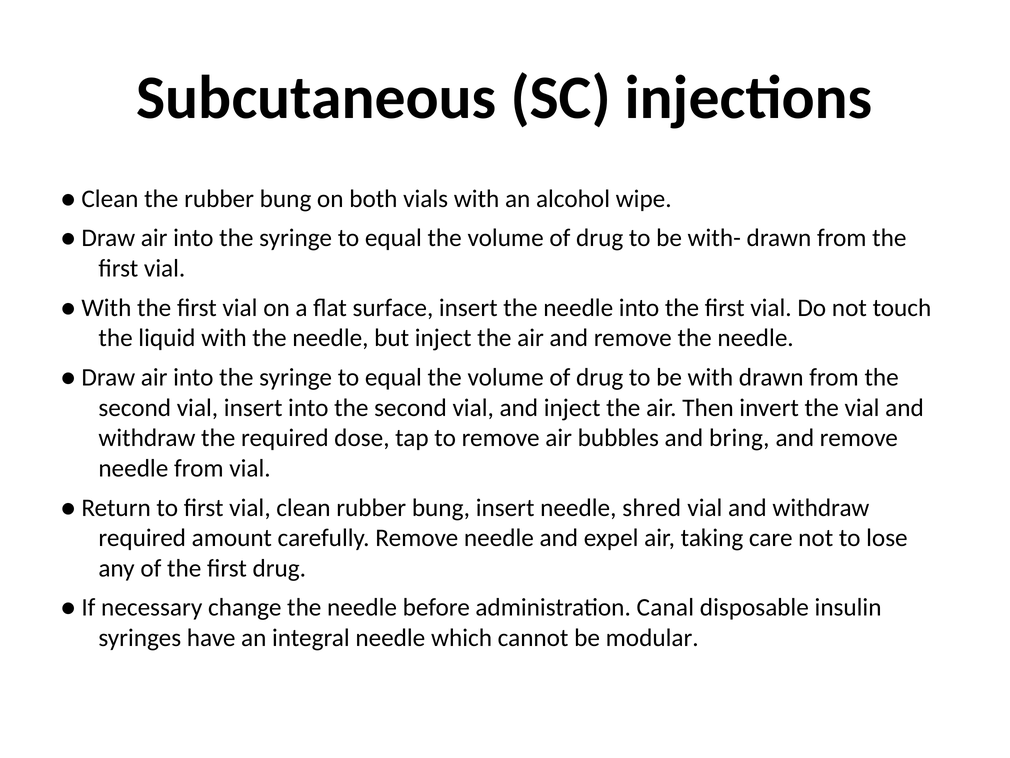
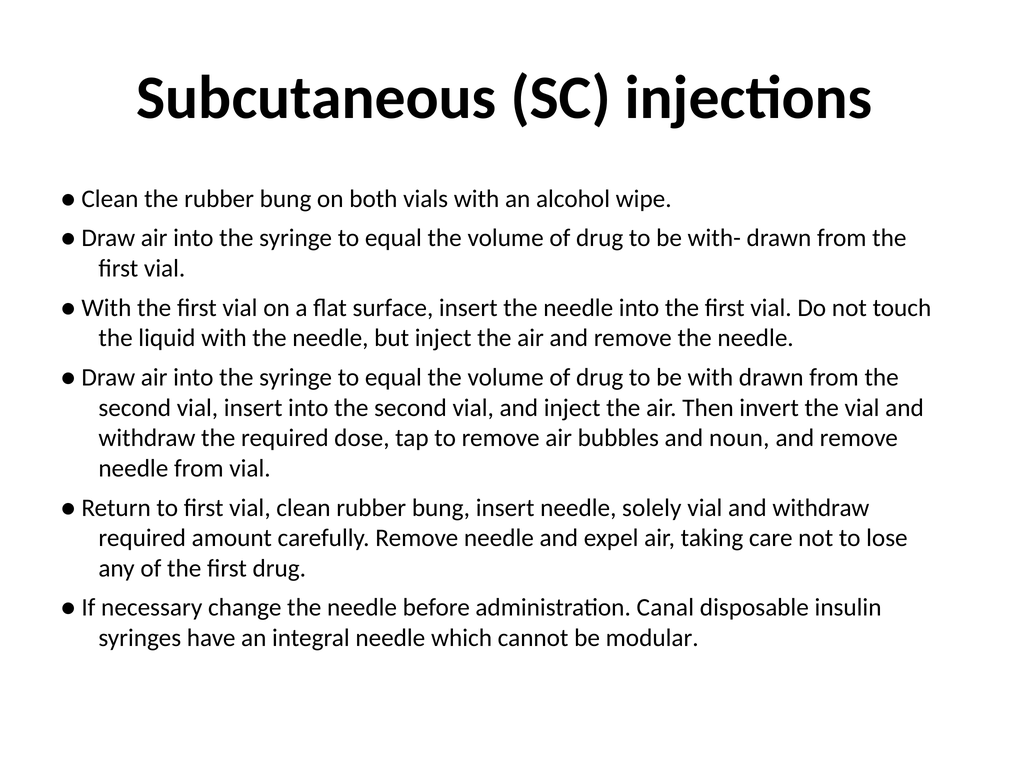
bring: bring -> noun
shred: shred -> solely
